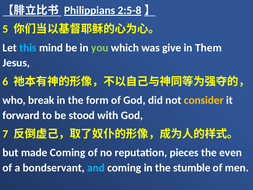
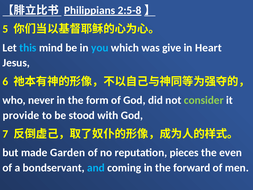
you colour: light green -> light blue
Them: Them -> Heart
break: break -> never
consider colour: yellow -> light green
forward: forward -> provide
made Coming: Coming -> Garden
stumble: stumble -> forward
